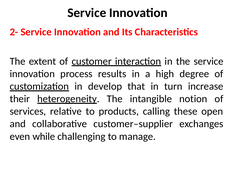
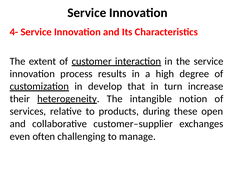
2-: 2- -> 4-
calling: calling -> during
while: while -> often
